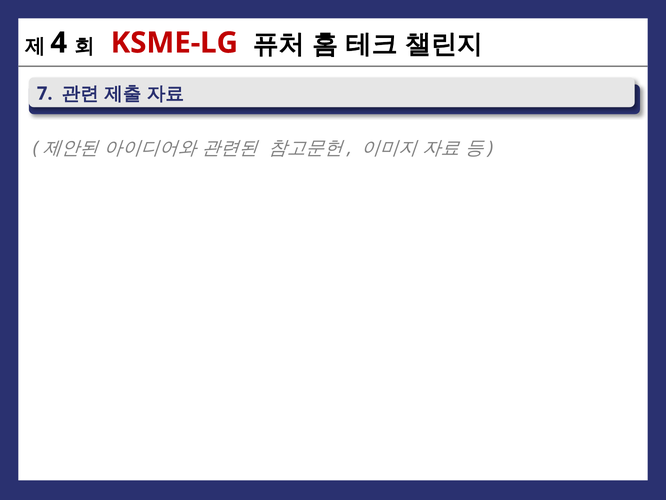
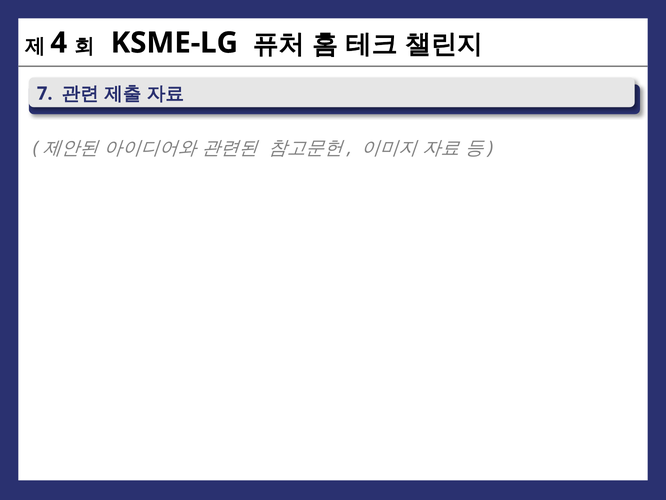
KSME-LG colour: red -> black
